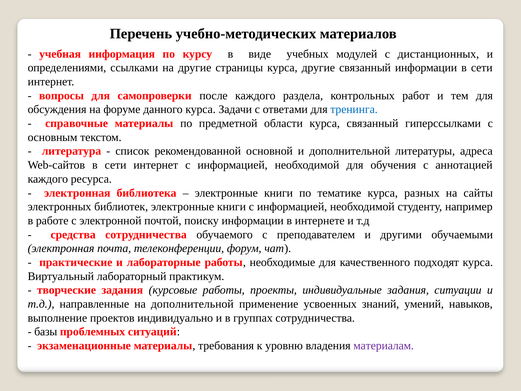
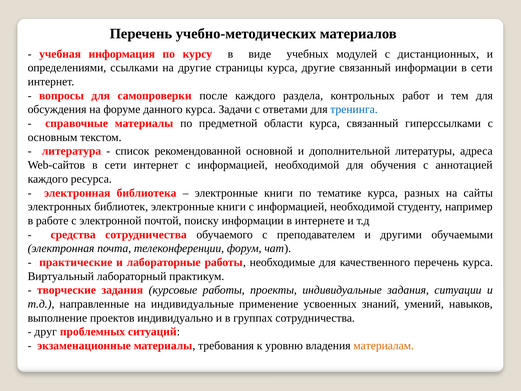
качественного подходят: подходят -> перечень
на дополнительной: дополнительной -> индивидуальные
базы: базы -> друг
материалам colour: purple -> orange
